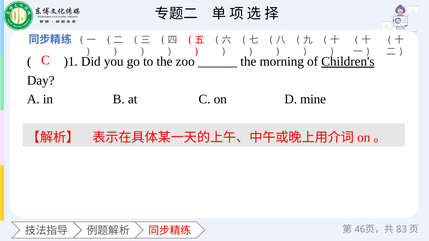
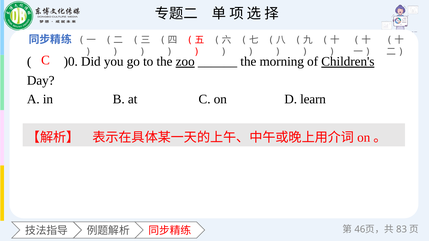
)1: )1 -> )0
zoo underline: none -> present
mine: mine -> learn
